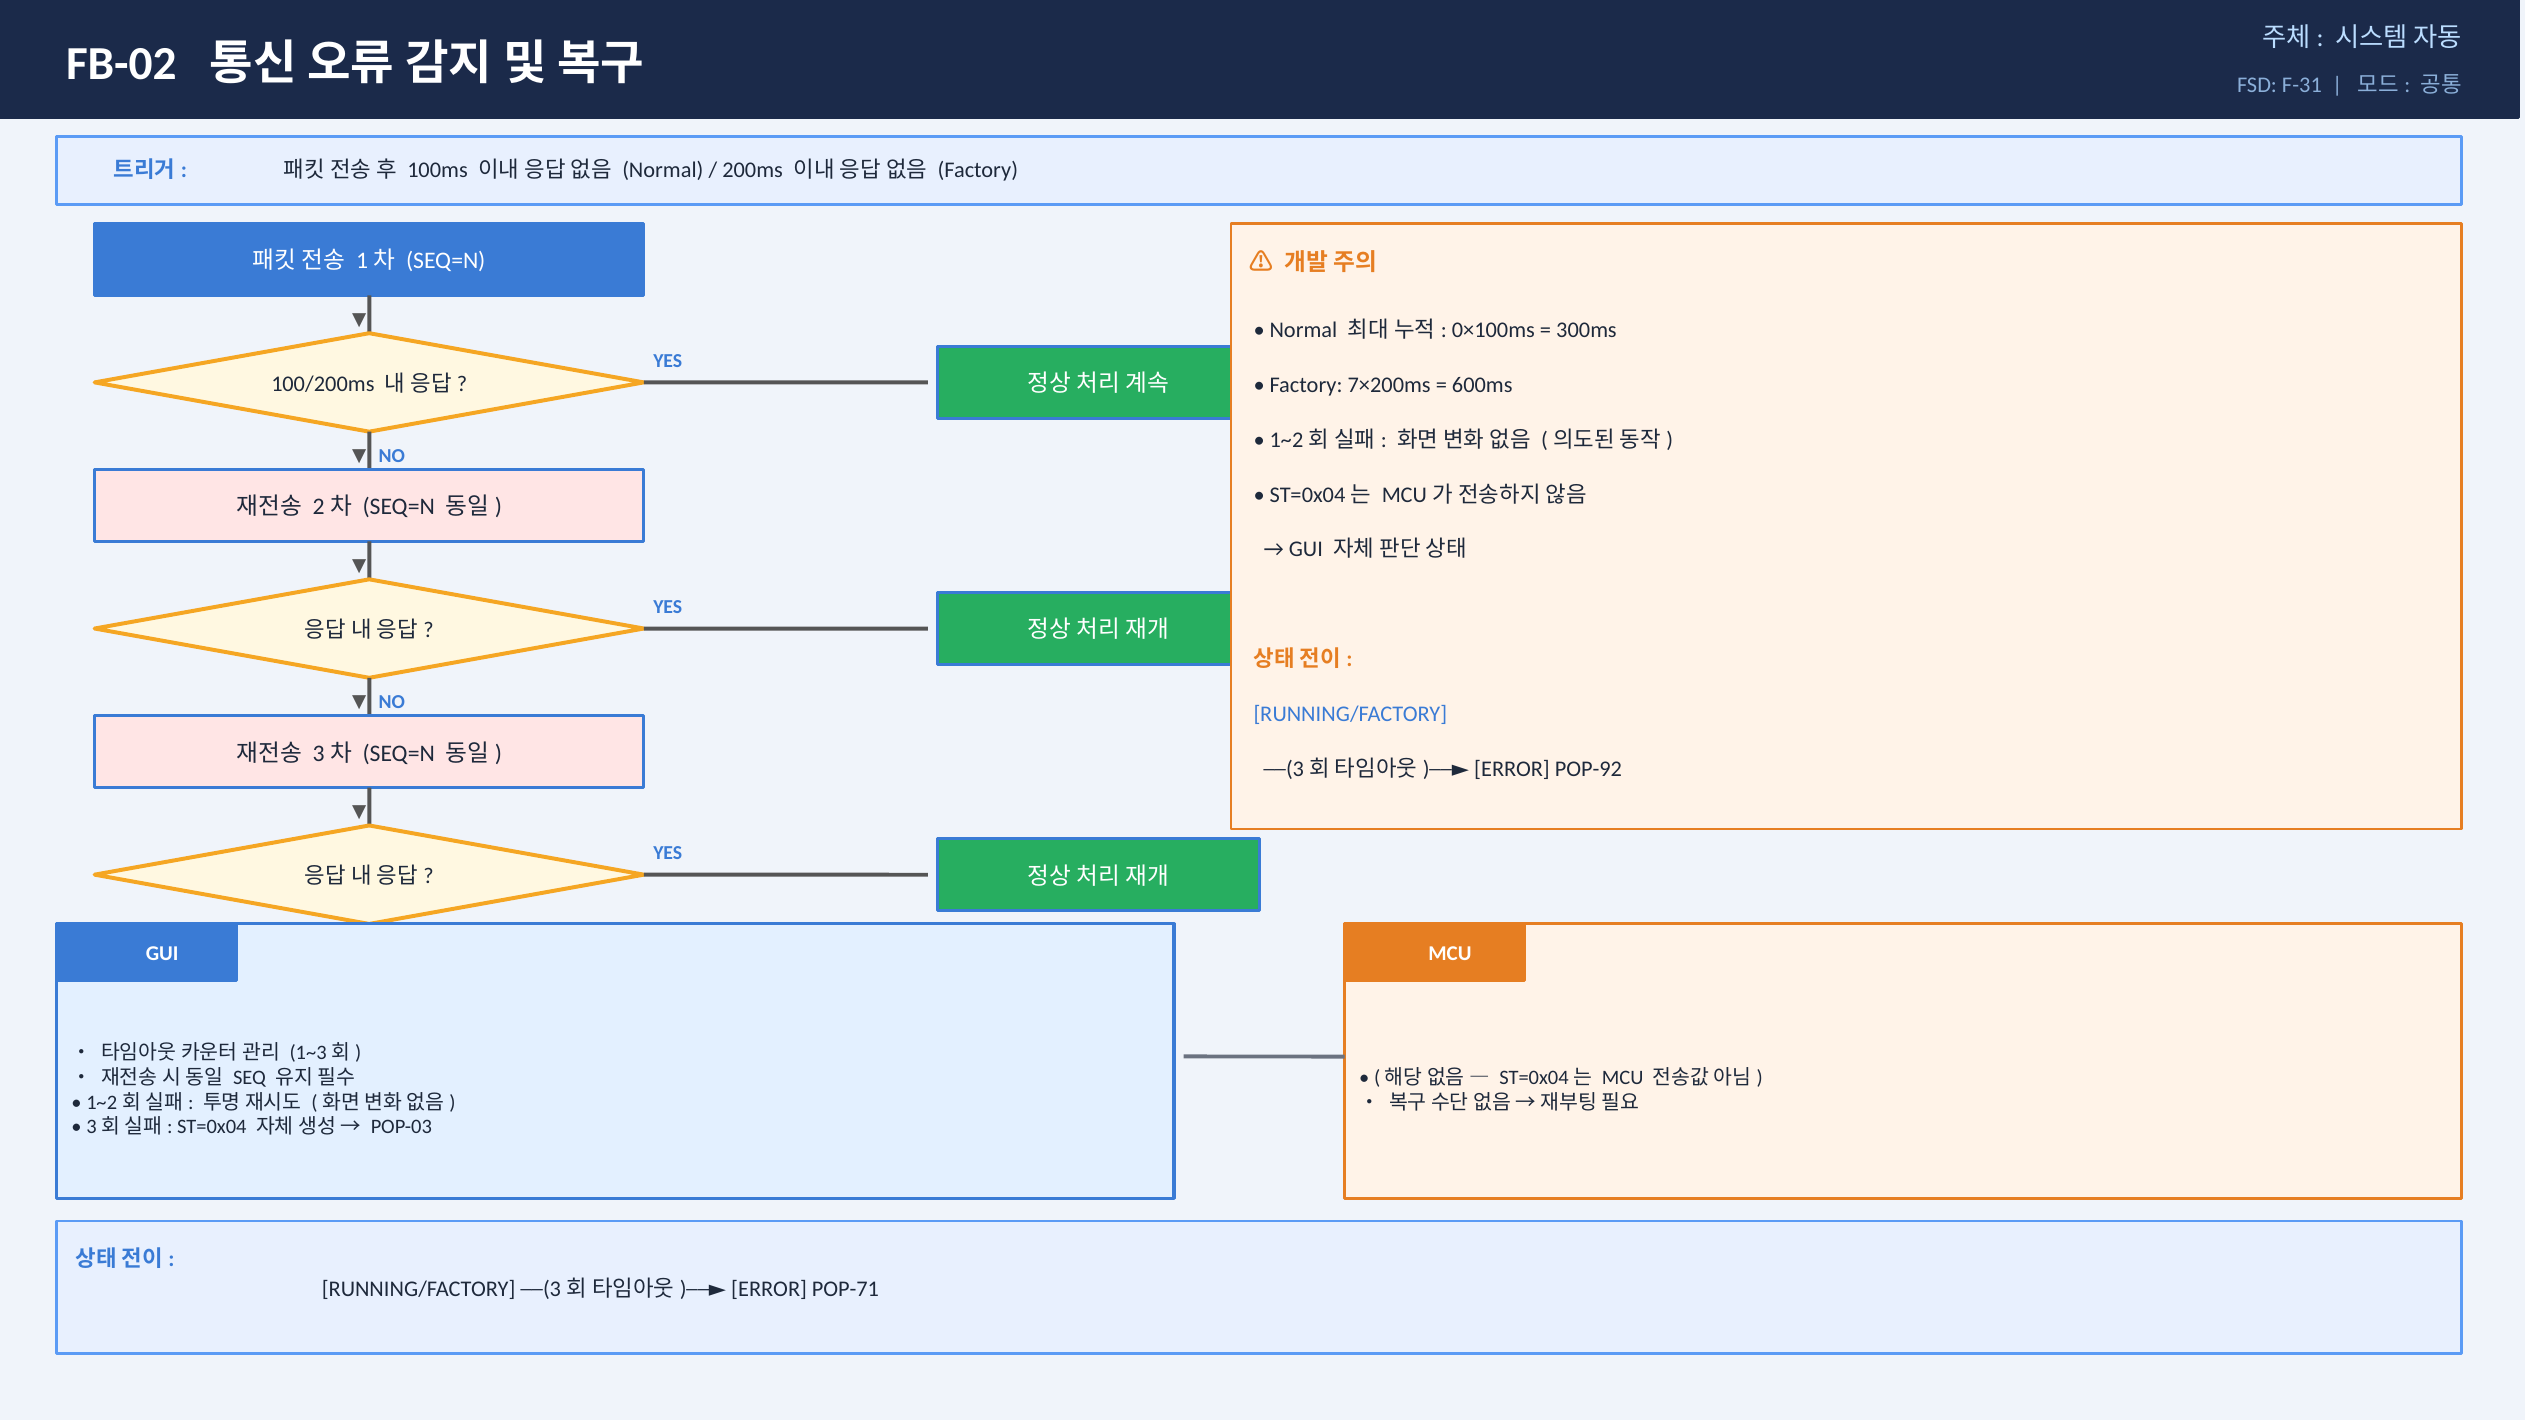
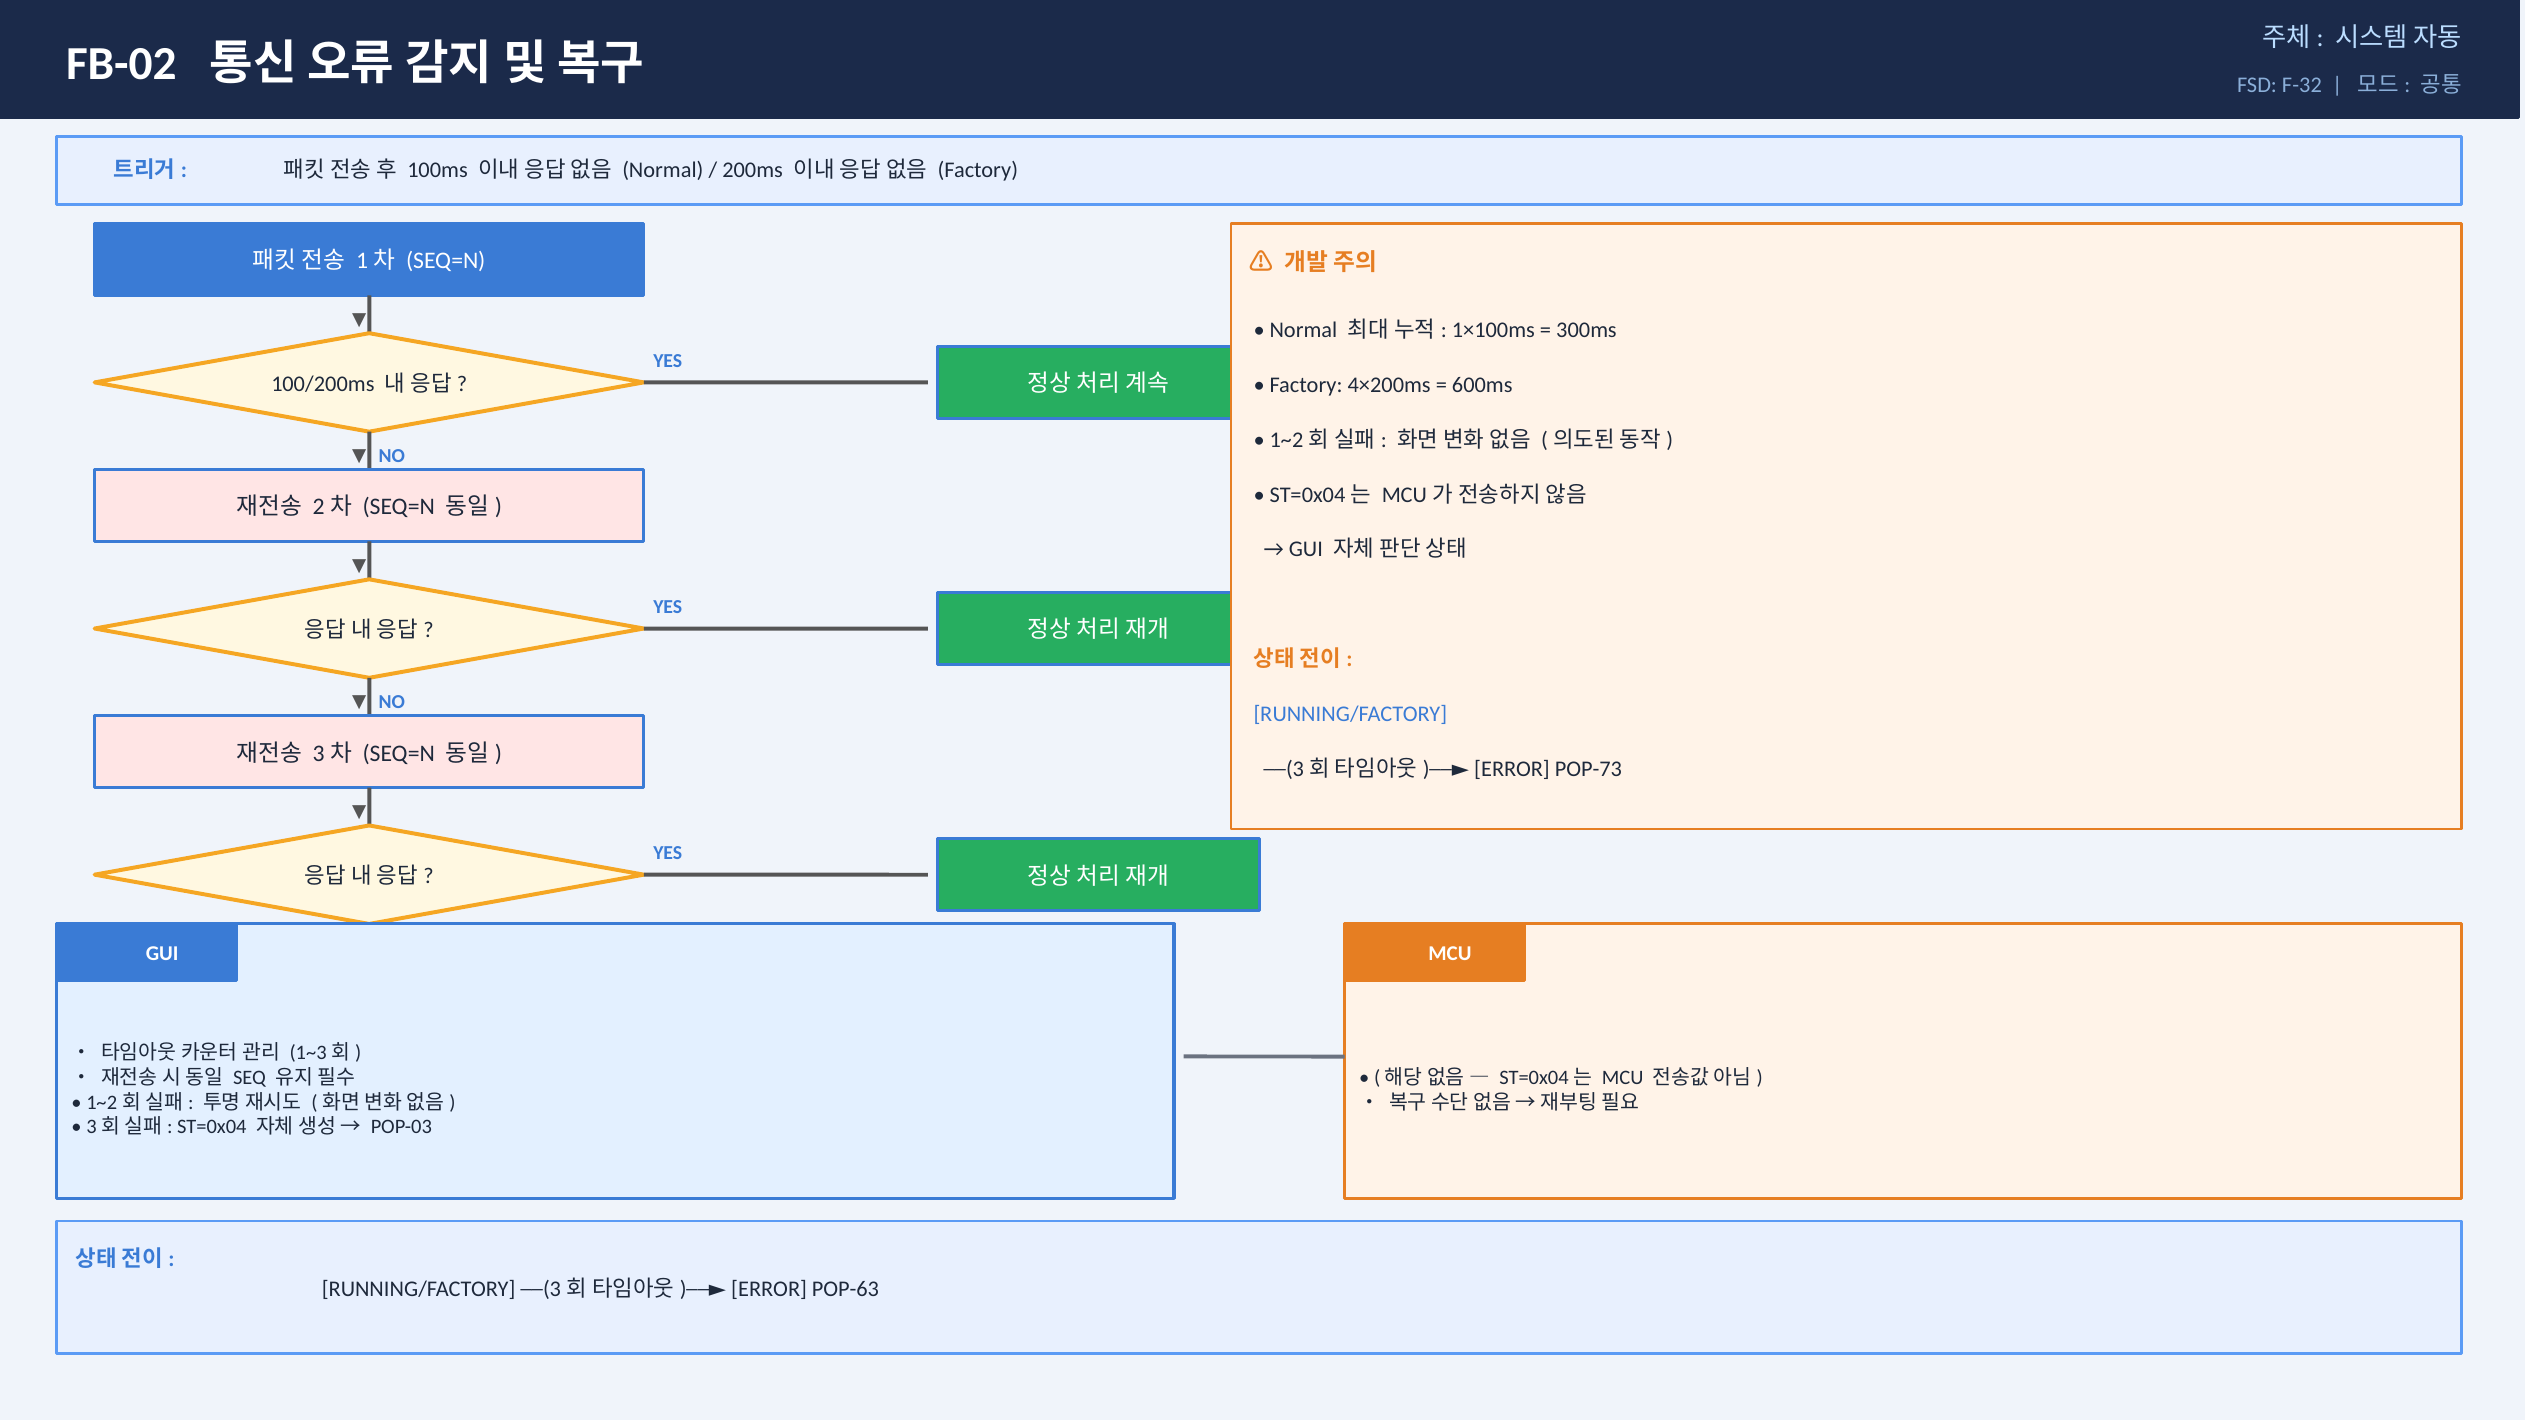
F-31: F-31 -> F-32
0×100ms: 0×100ms -> 1×100ms
7×200ms: 7×200ms -> 4×200ms
POP-92: POP-92 -> POP-73
POP-71: POP-71 -> POP-63
